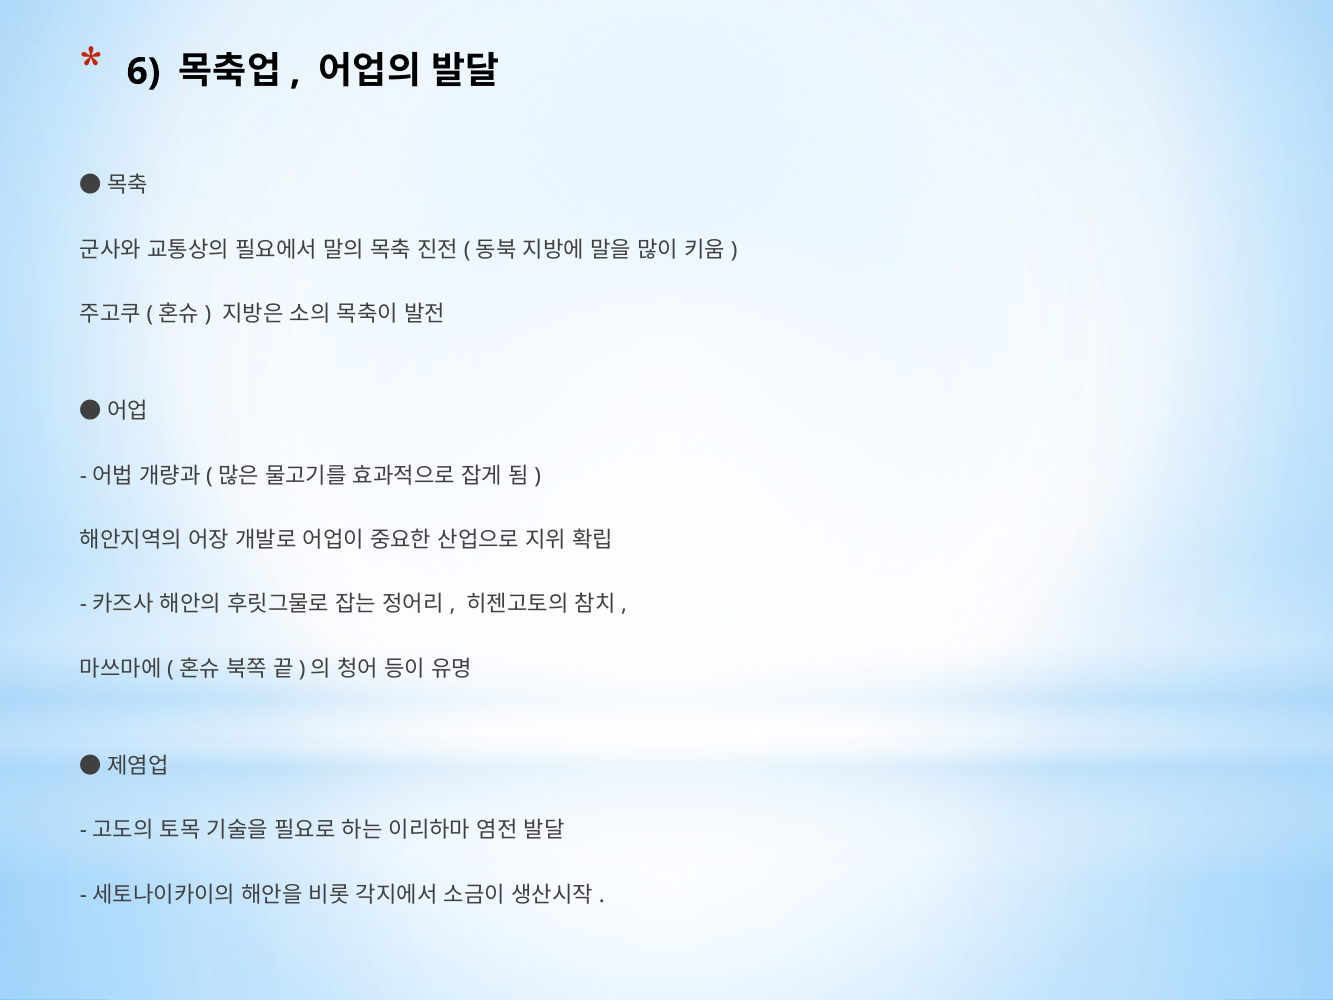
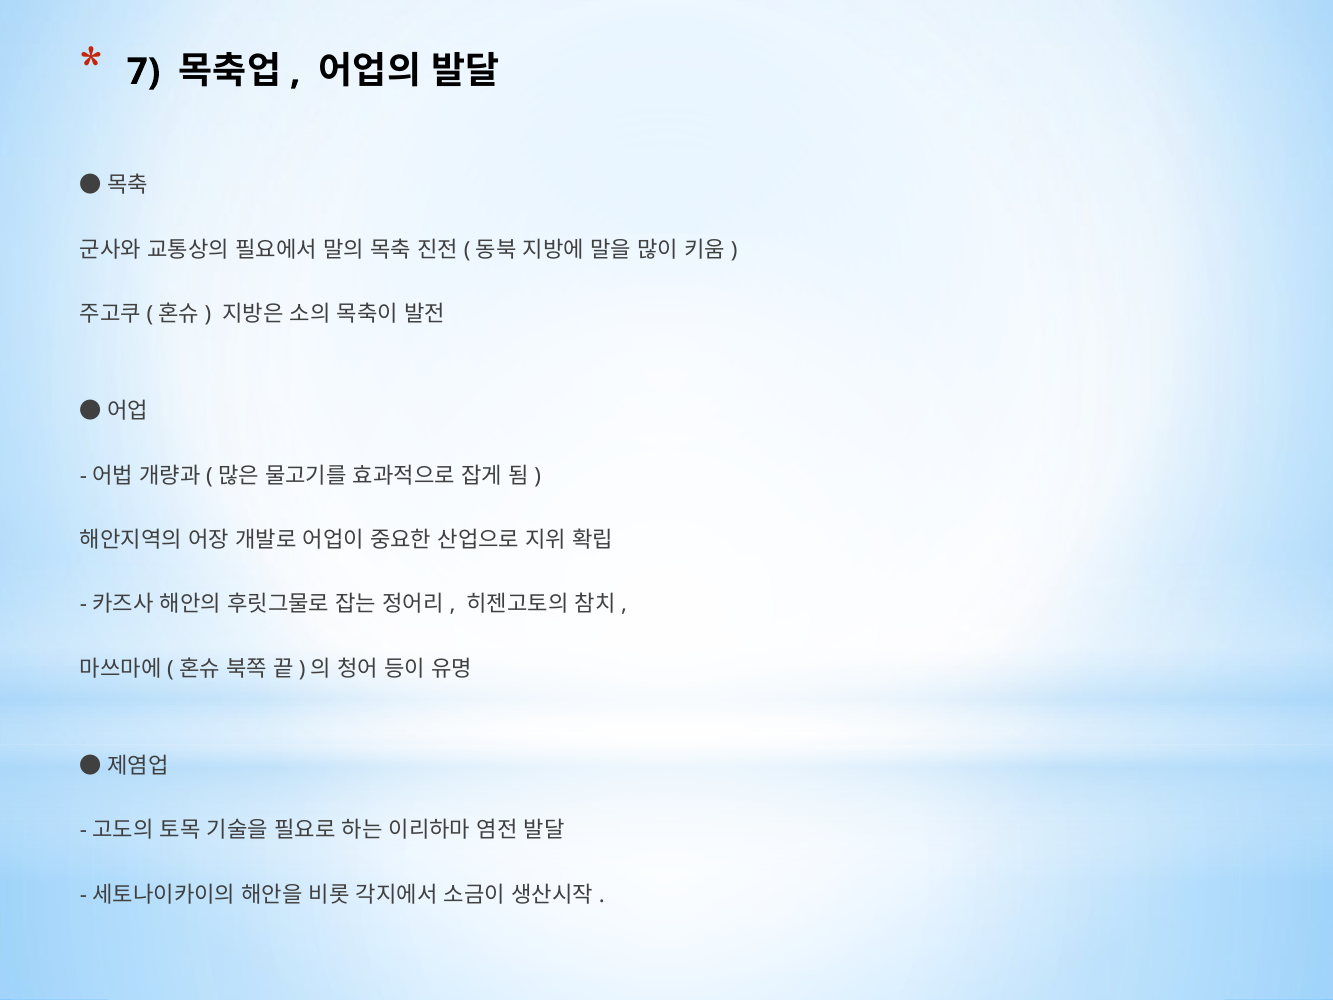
6: 6 -> 7
